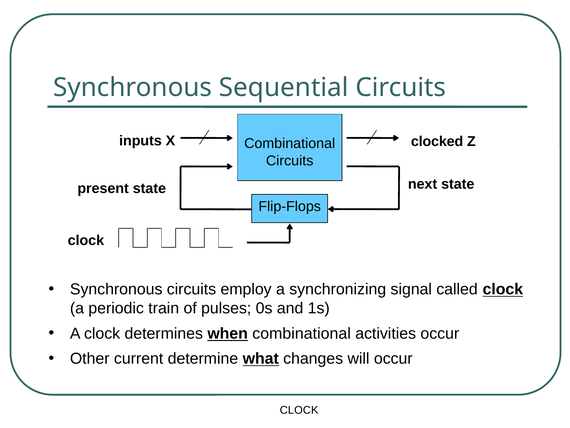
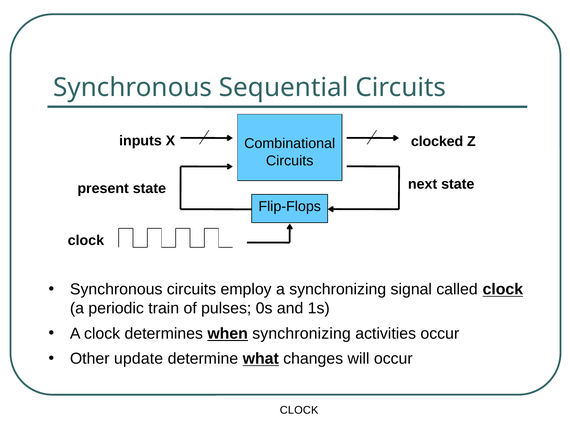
when combinational: combinational -> synchronizing
current: current -> update
